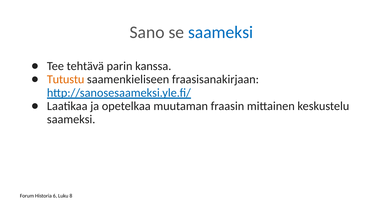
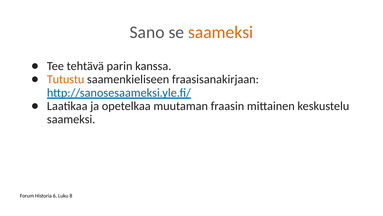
saameksi at (221, 32) colour: blue -> orange
